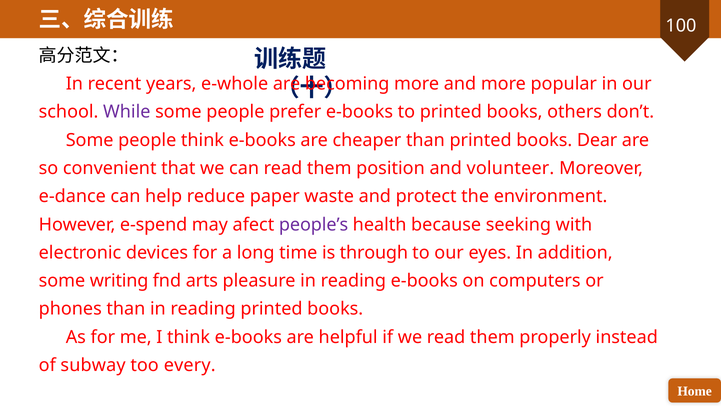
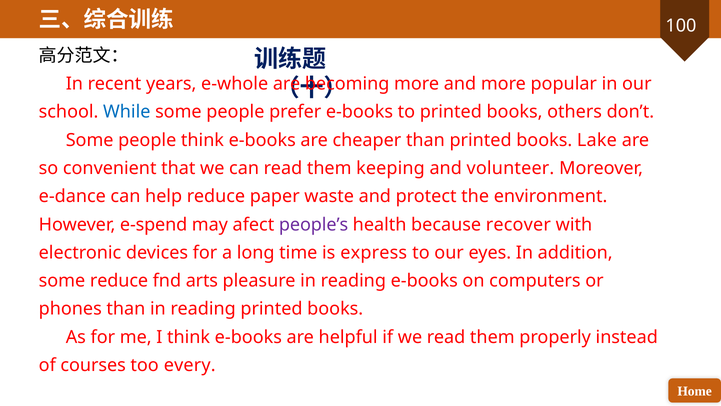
While colour: purple -> blue
Dear: Dear -> Lake
position: position -> keeping
seeking: seeking -> recover
through: through -> express
some writing: writing -> reduce
subway: subway -> courses
